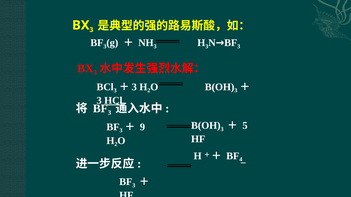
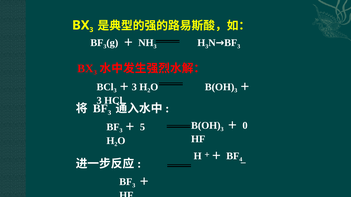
HCl underline: present -> none
5: 5 -> 0
9: 9 -> 5
